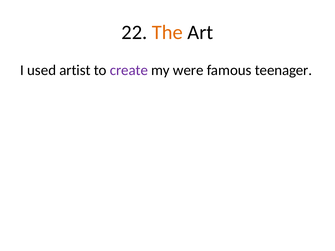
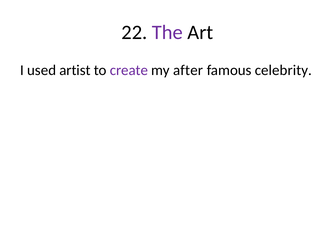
The colour: orange -> purple
were: were -> after
teenager: teenager -> celebrity
